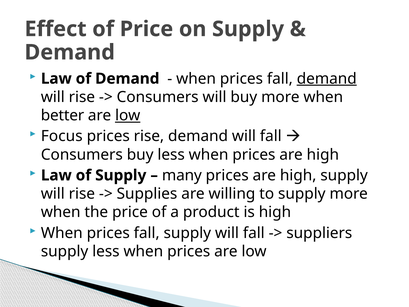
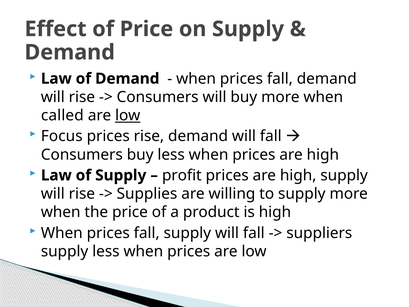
demand at (327, 79) underline: present -> none
better: better -> called
many: many -> profit
